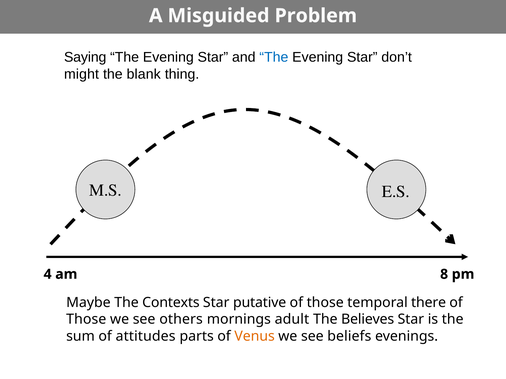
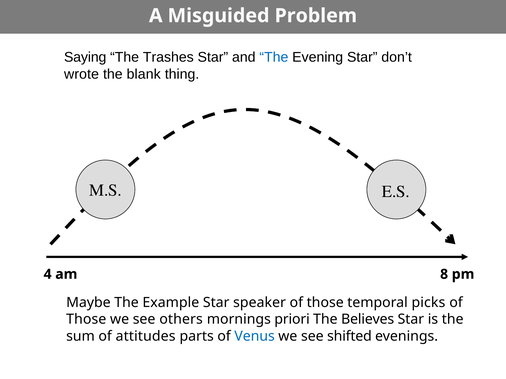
Evening at (168, 57): Evening -> Trashes
might: might -> wrote
Contexts: Contexts -> Example
putative: putative -> speaker
there: there -> picks
adult: adult -> priori
Venus colour: orange -> blue
beliefs: beliefs -> shifted
